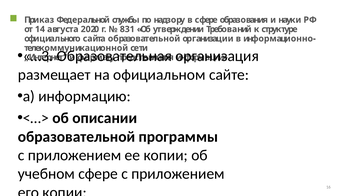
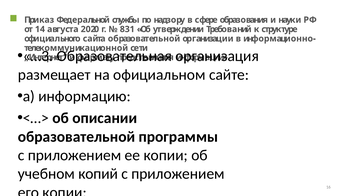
учебном сфере: сфере -> копий
